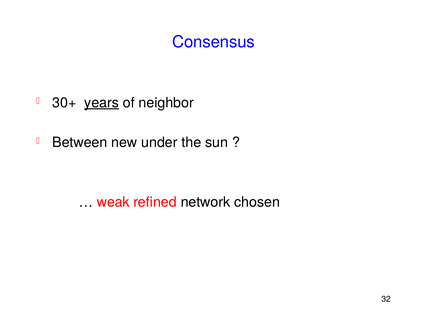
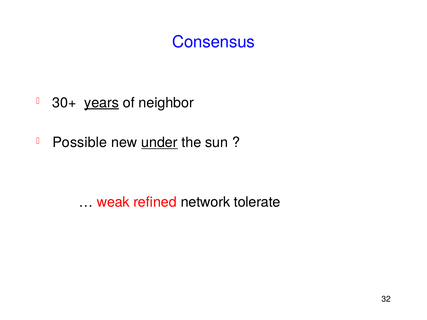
Between: Between -> Possible
under underline: none -> present
chosen: chosen -> tolerate
